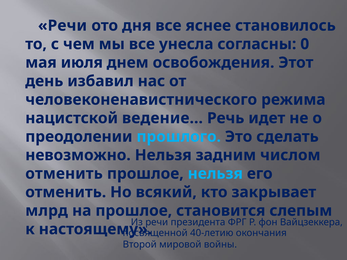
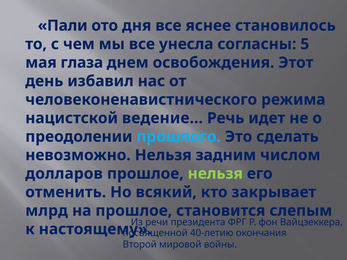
Речи at (62, 26): Речи -> Пали
0: 0 -> 5
июля: июля -> глаза
отменить at (64, 174): отменить -> долларов
нельзя at (215, 174) colour: light blue -> light green
